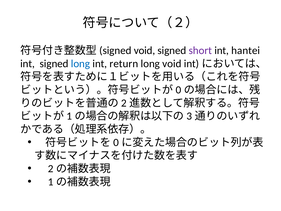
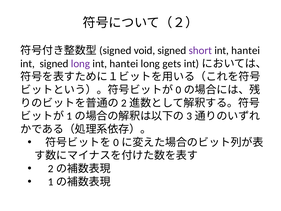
long at (81, 64) colour: blue -> purple
return at (124, 64): return -> hantei
long void: void -> gets
